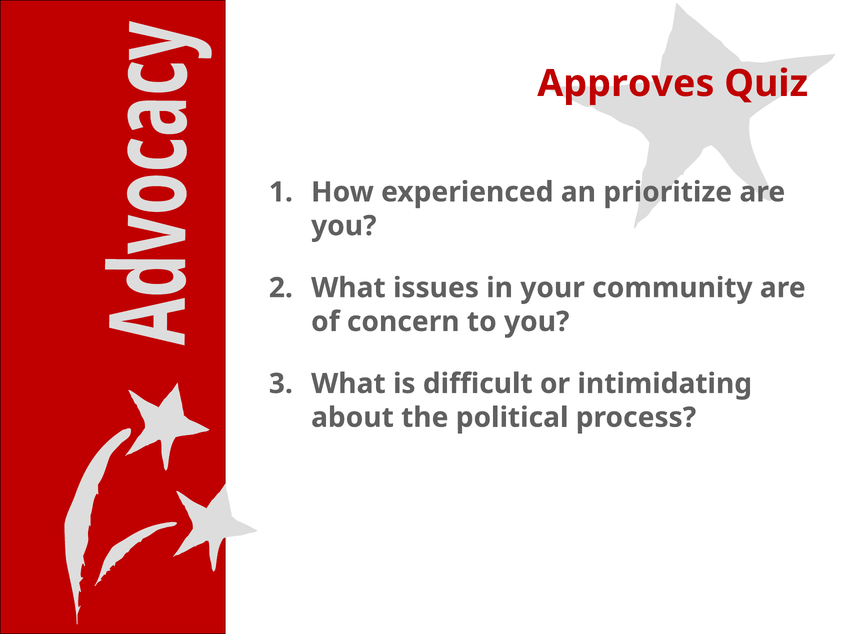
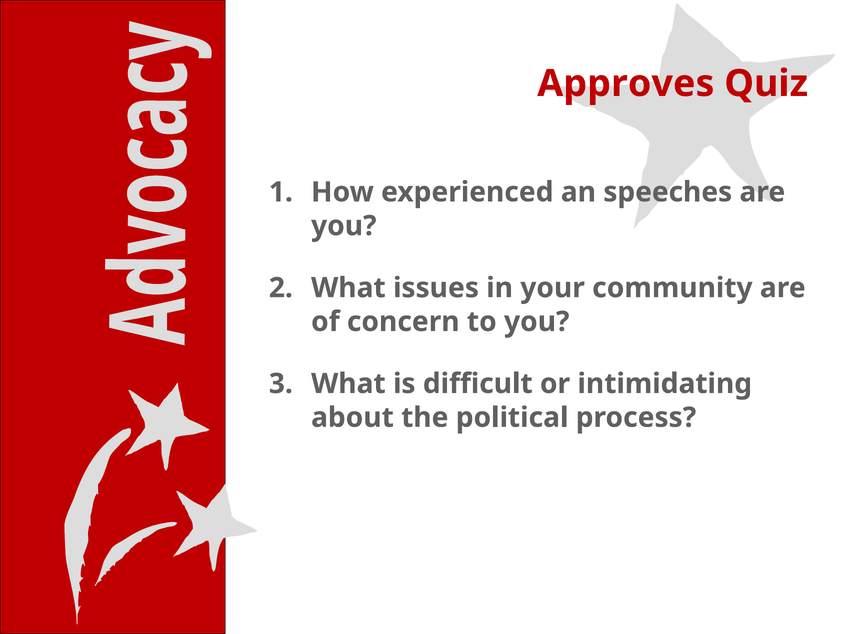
prioritize: prioritize -> speeches
